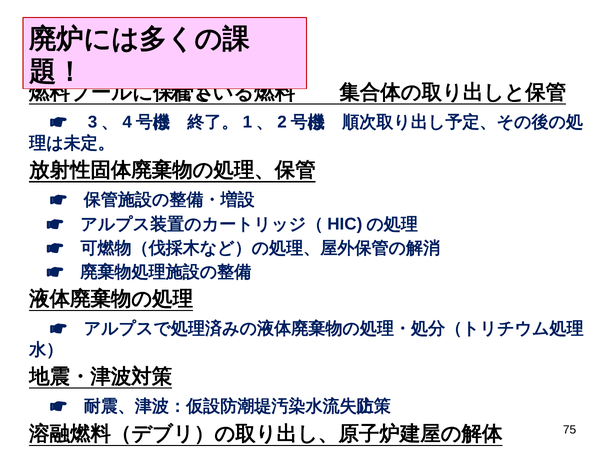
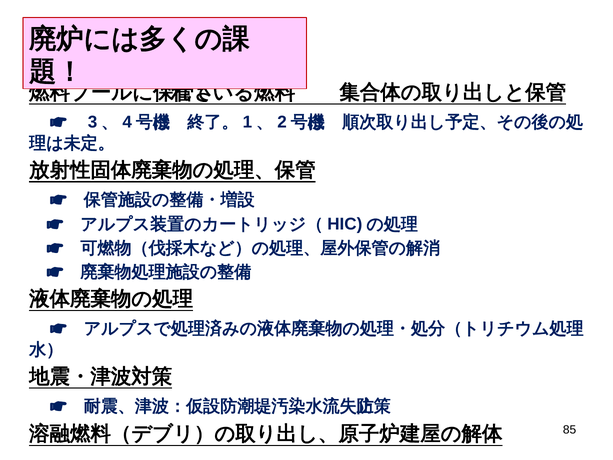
75: 75 -> 85
